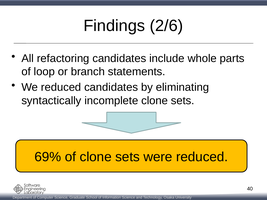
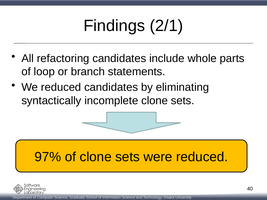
2/6: 2/6 -> 2/1
69%: 69% -> 97%
